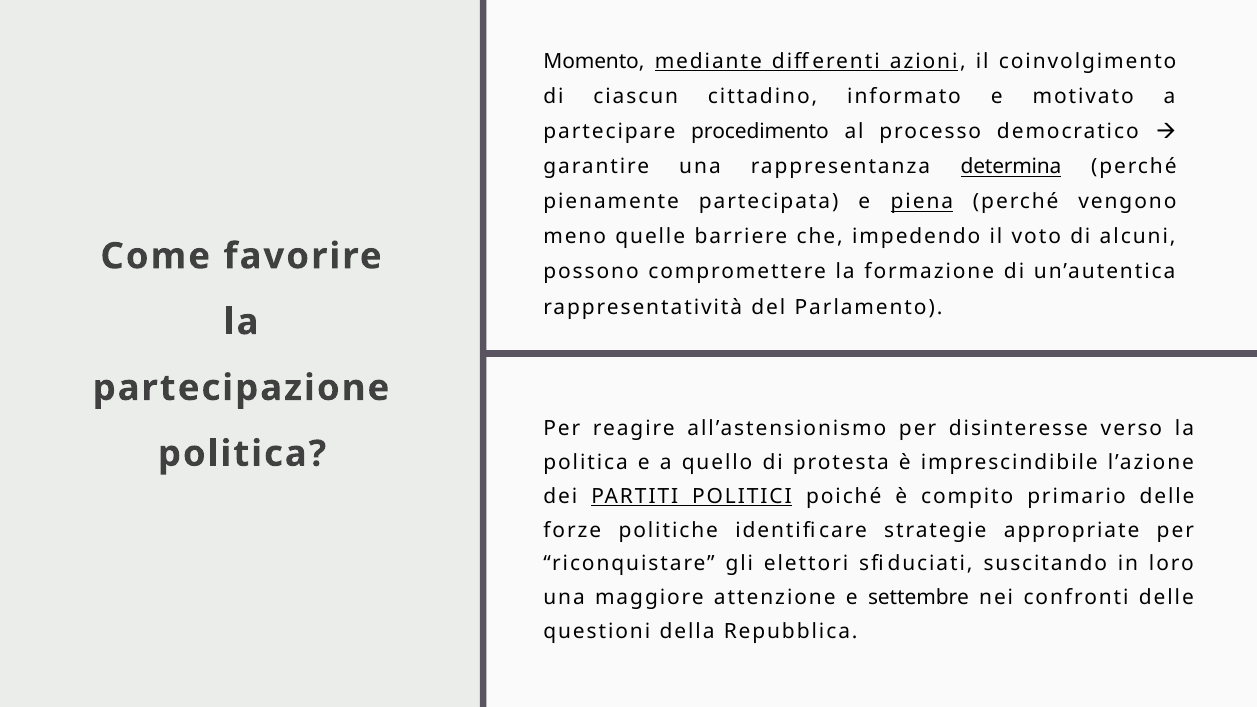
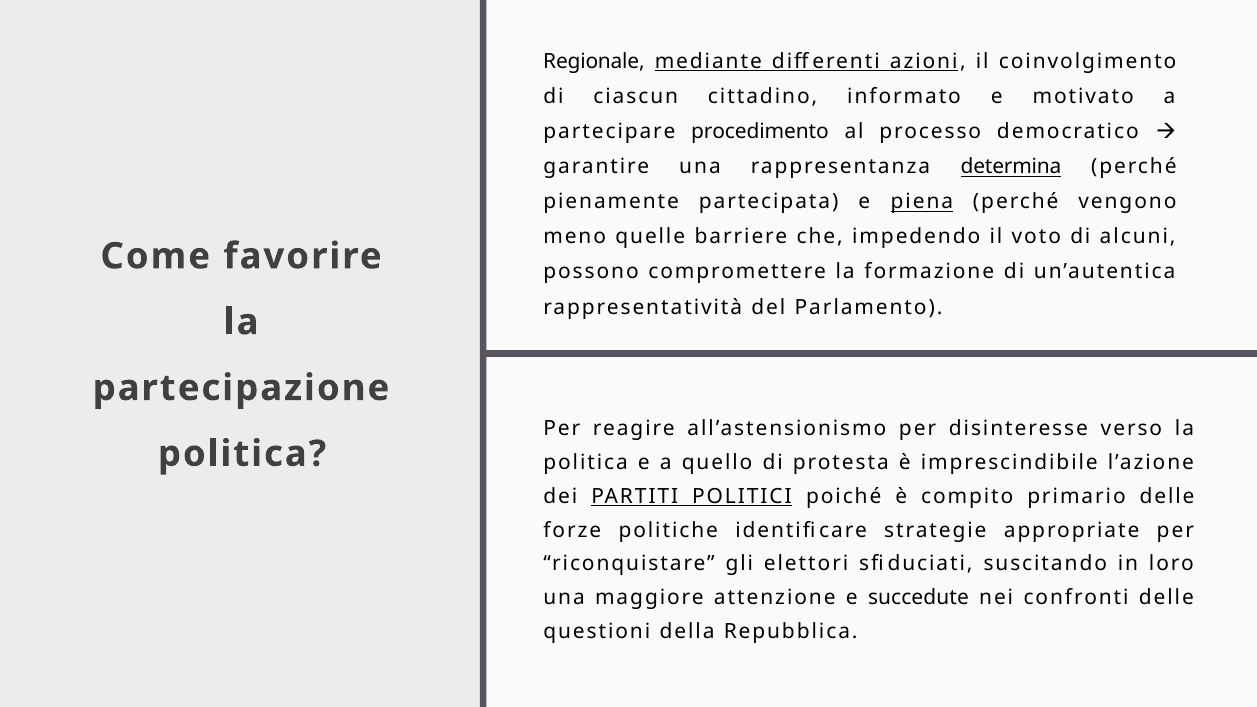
Momento: Momento -> Regionale
settembre: settembre -> succedute
